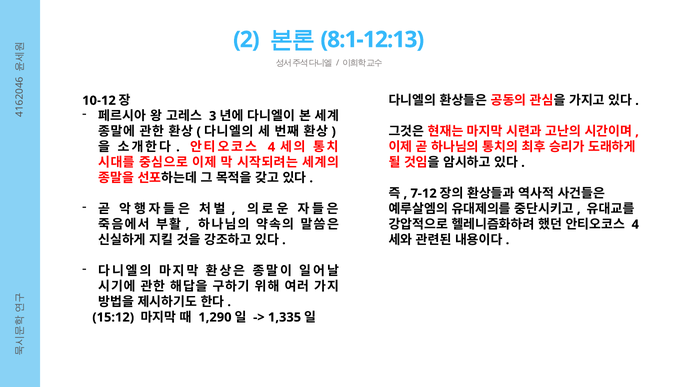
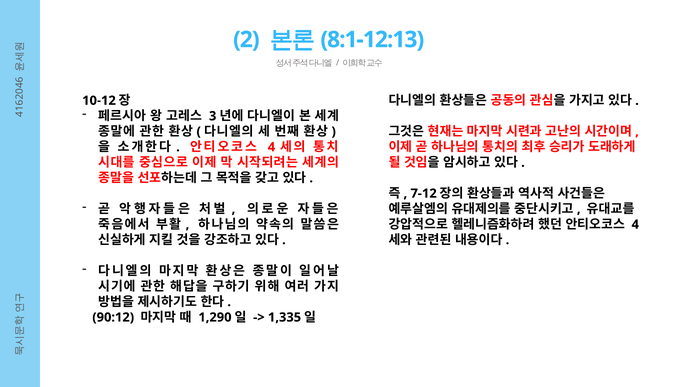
15:12: 15:12 -> 90:12
